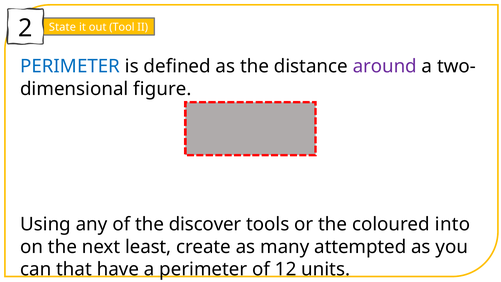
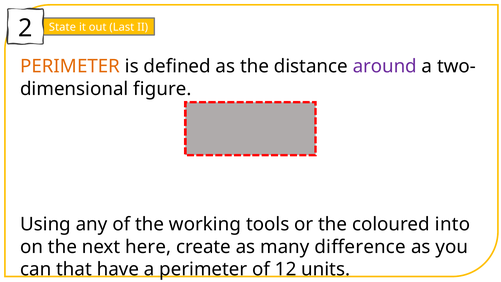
Tool: Tool -> Last
PERIMETER at (70, 66) colour: blue -> orange
discover: discover -> working
least: least -> here
attempted: attempted -> difference
